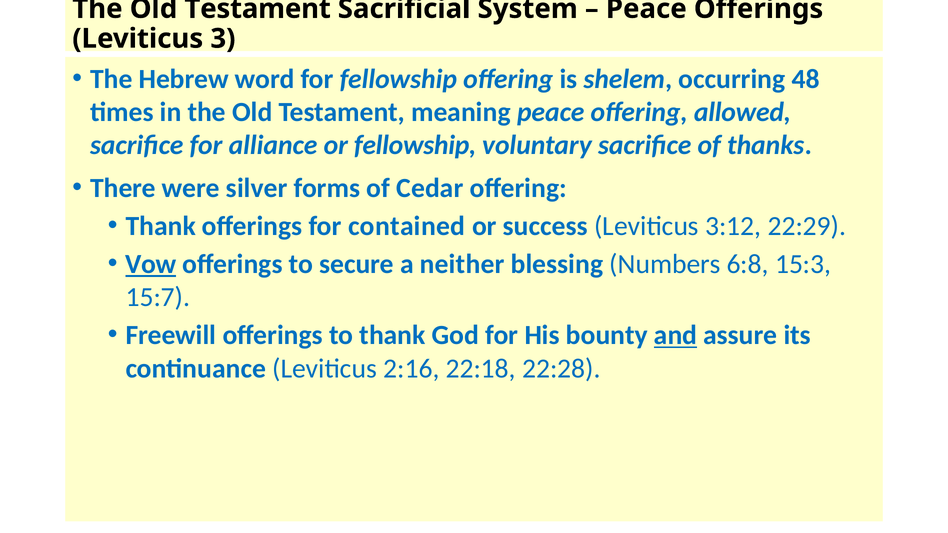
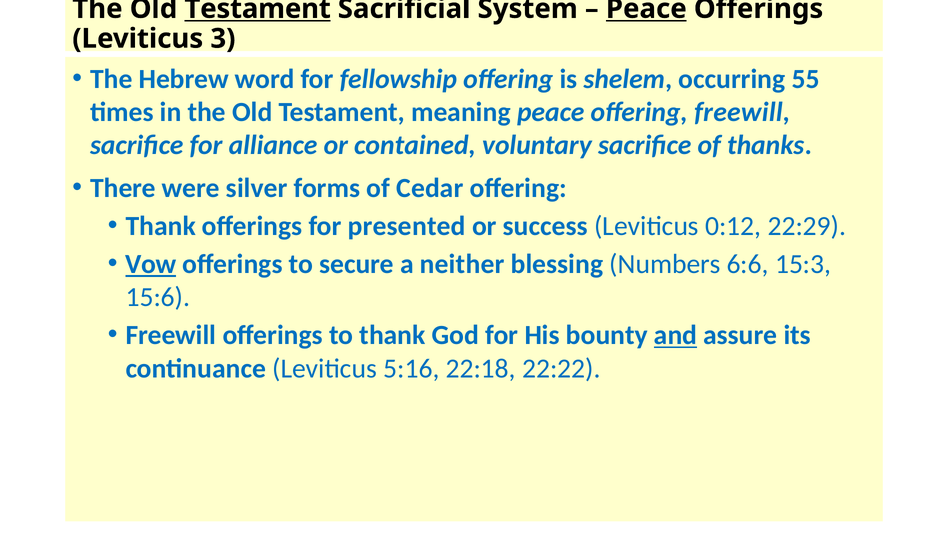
Testament at (258, 9) underline: none -> present
Peace at (646, 9) underline: none -> present
48: 48 -> 55
offering allowed: allowed -> freewill
or fellowship: fellowship -> contained
contained: contained -> presented
3:12: 3:12 -> 0:12
6:8: 6:8 -> 6:6
15:7: 15:7 -> 15:6
2:16: 2:16 -> 5:16
22:28: 22:28 -> 22:22
